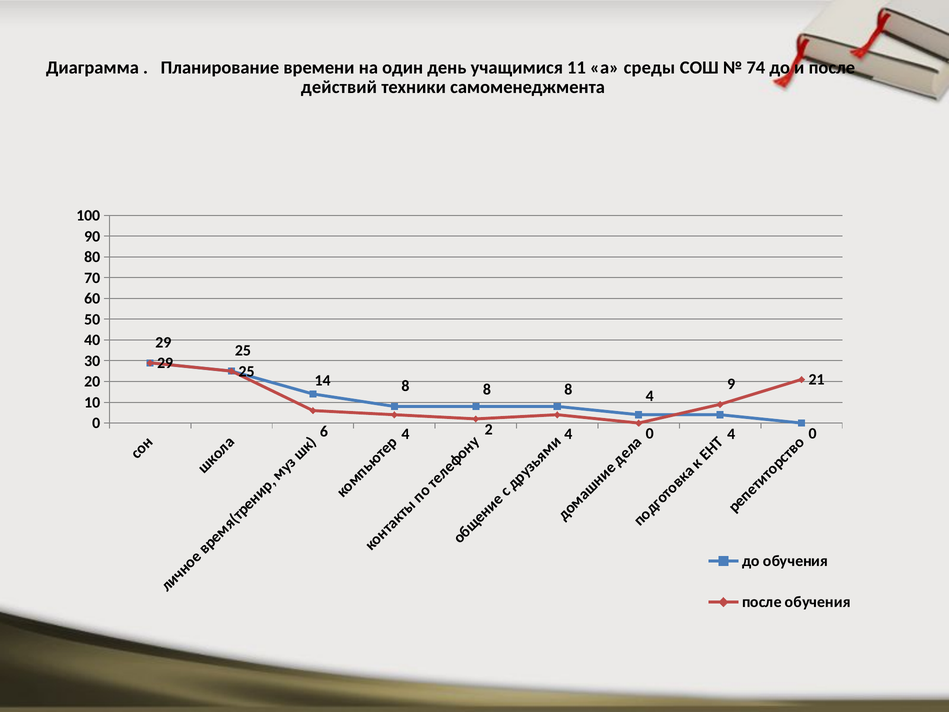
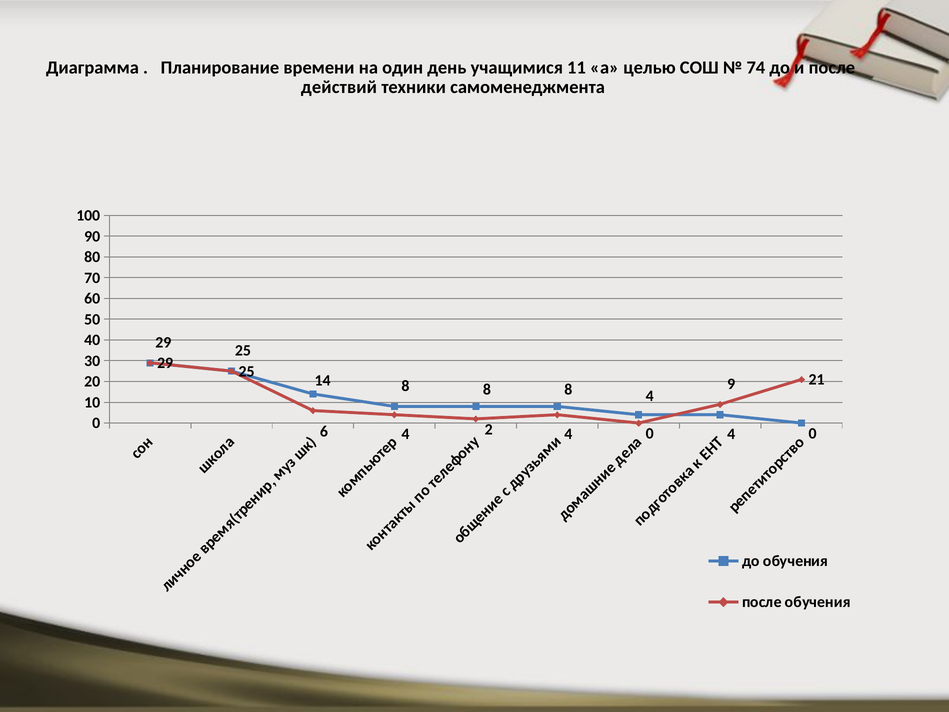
среды: среды -> целью
